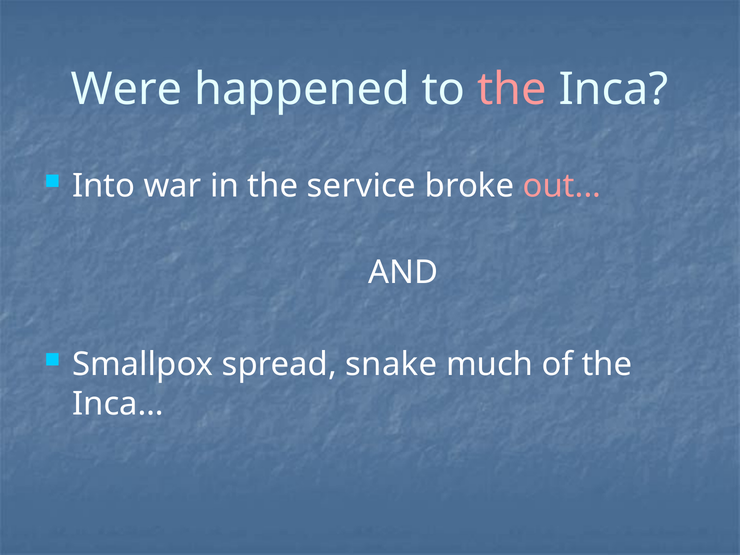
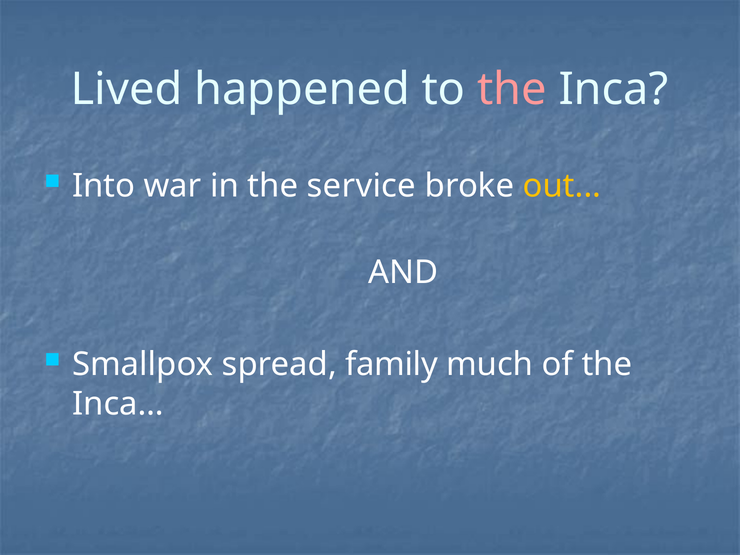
Were: Were -> Lived
out colour: pink -> yellow
snake: snake -> family
